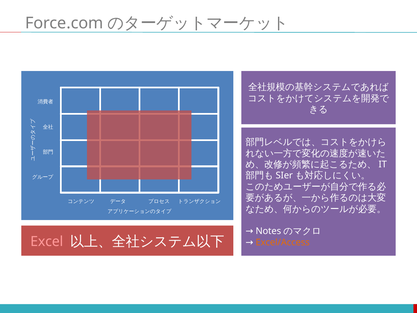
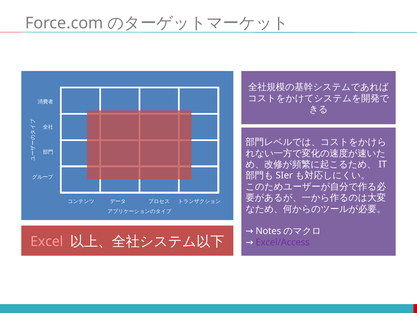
Excel/Access colour: orange -> purple
